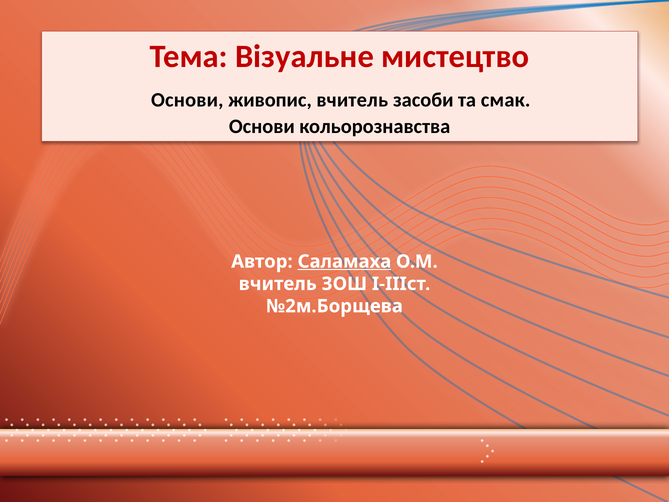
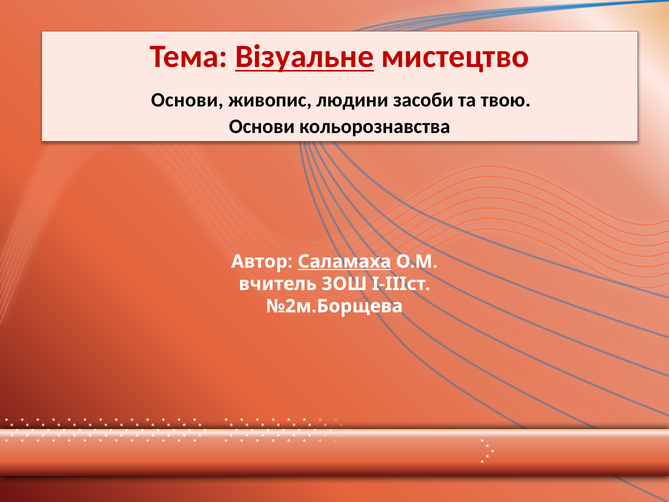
Візуальне underline: none -> present
живопис вчитель: вчитель -> людини
смак: смак -> твою
